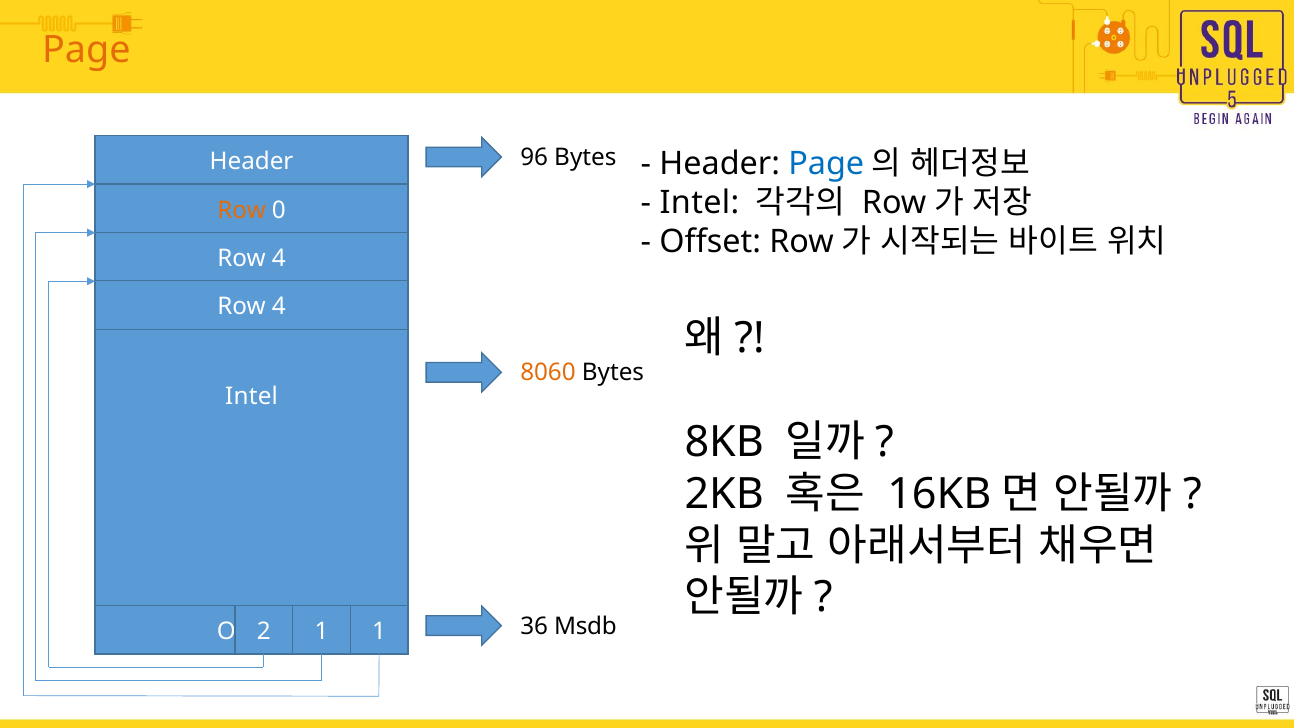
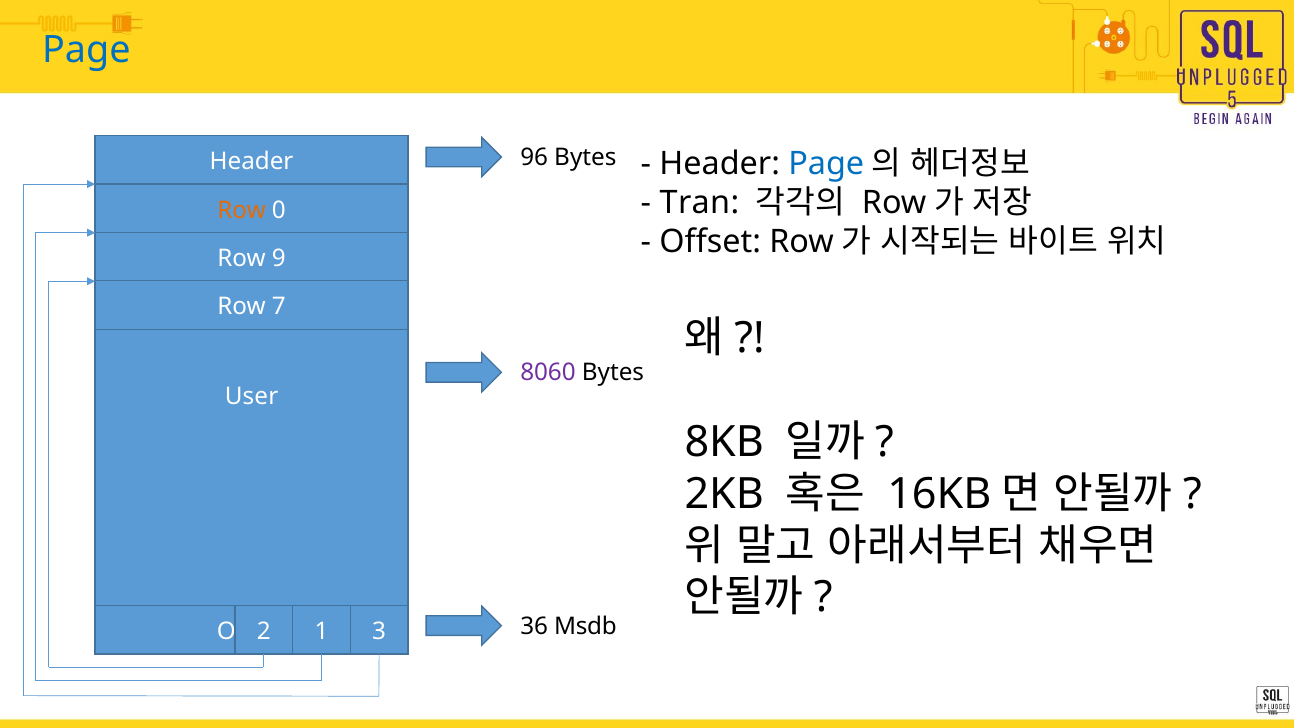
Page at (86, 50) colour: orange -> blue
Intel at (699, 203): Intel -> Tran
4 at (279, 259): 4 -> 9
4 at (279, 307): 4 -> 7
8060 colour: orange -> purple
Intel at (251, 397): Intel -> User
1 at (379, 631): 1 -> 3
